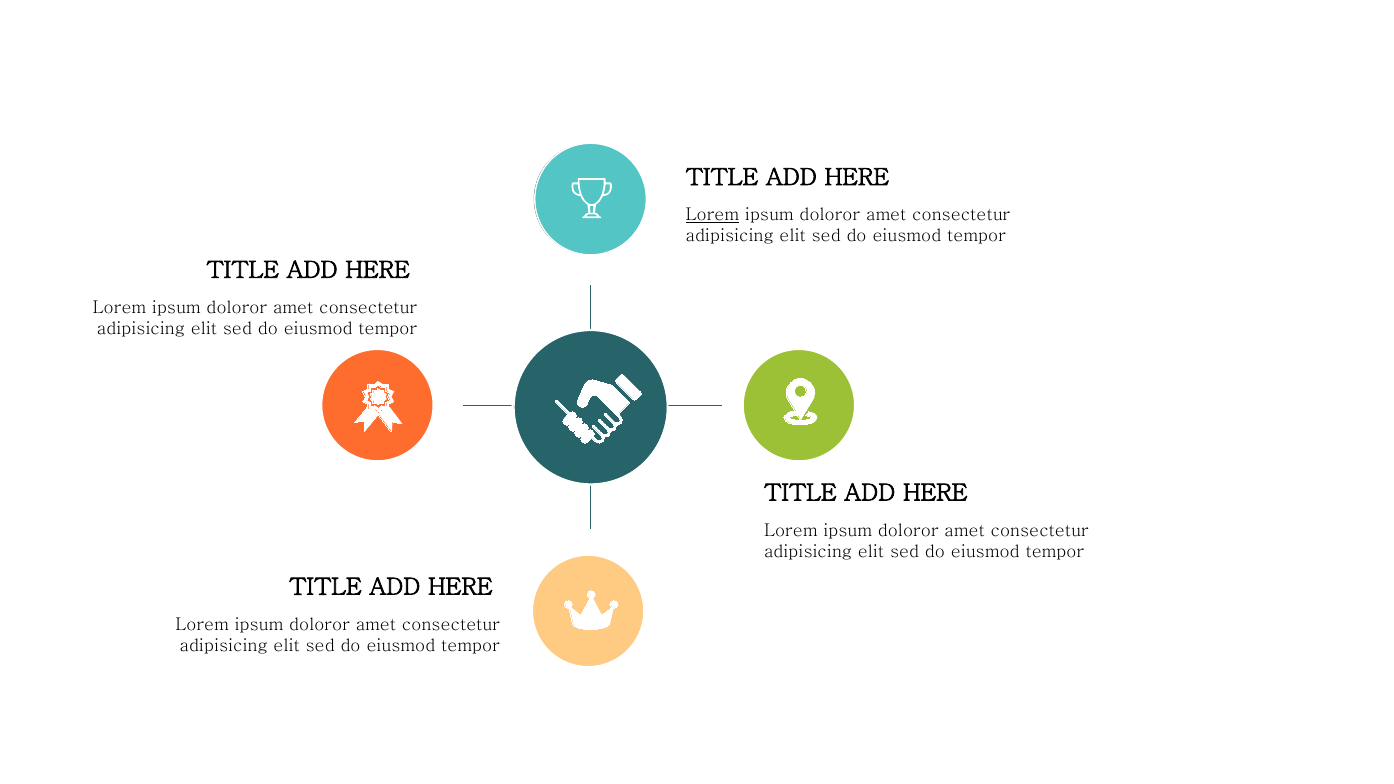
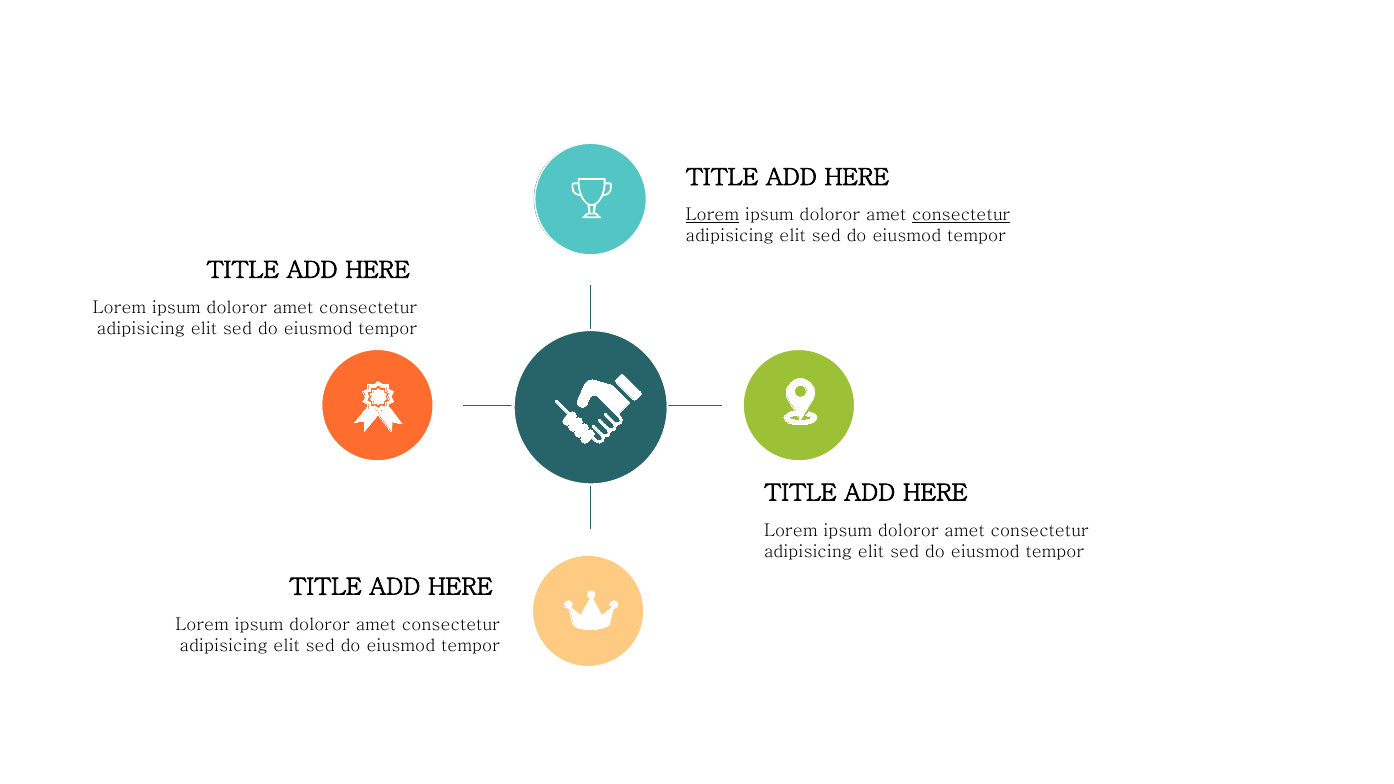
consectetur at (961, 215) underline: none -> present
